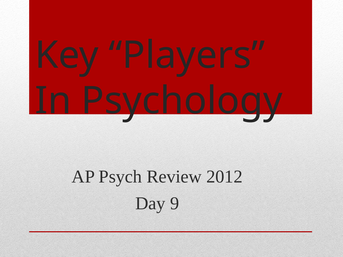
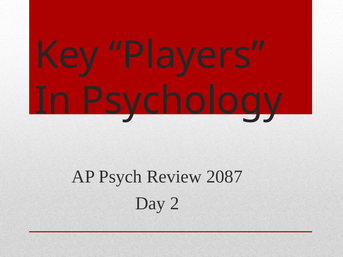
2012: 2012 -> 2087
9: 9 -> 2
